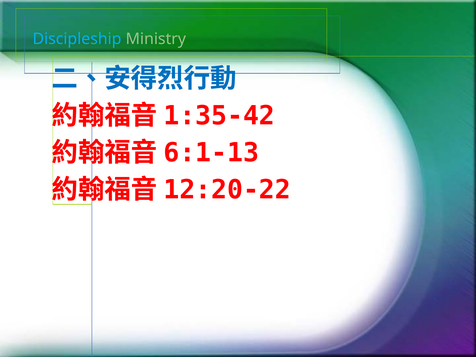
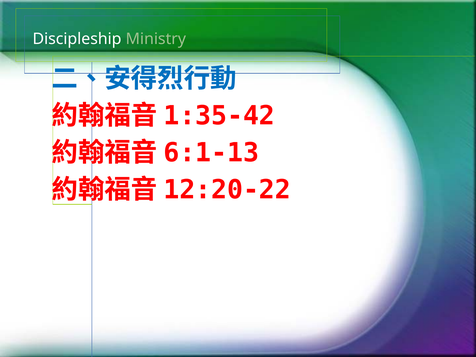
Discipleship colour: light blue -> white
